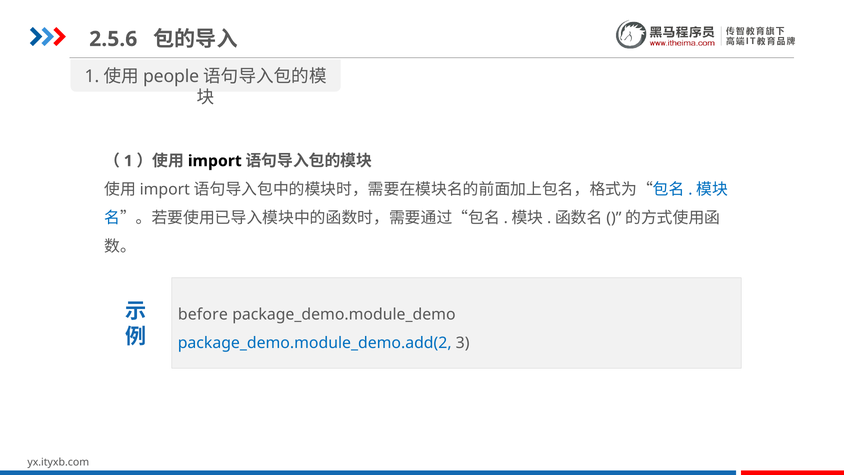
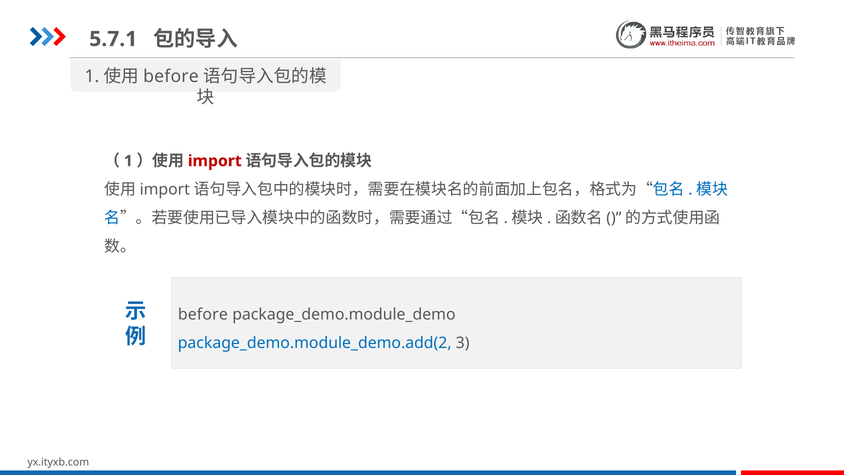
2.5.6: 2.5.6 -> 5.7.1
people at (171, 77): people -> before
import colour: black -> red
